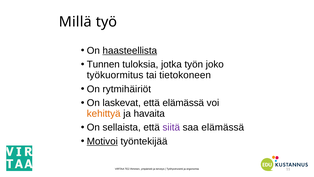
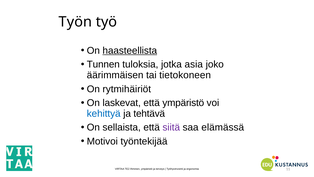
Millä: Millä -> Työn
työn: työn -> asia
työkuormitus: työkuormitus -> äärimmäisen
että elämässä: elämässä -> ympäristö
kehittyä colour: orange -> blue
havaita: havaita -> tehtävä
Motivoi underline: present -> none
